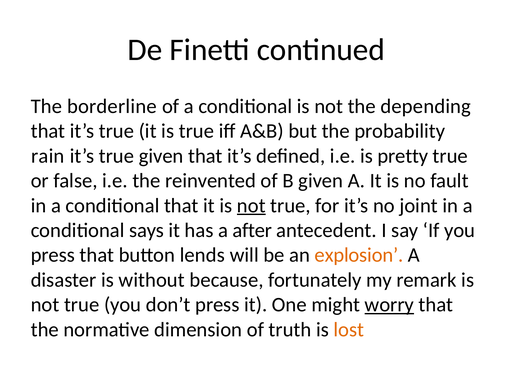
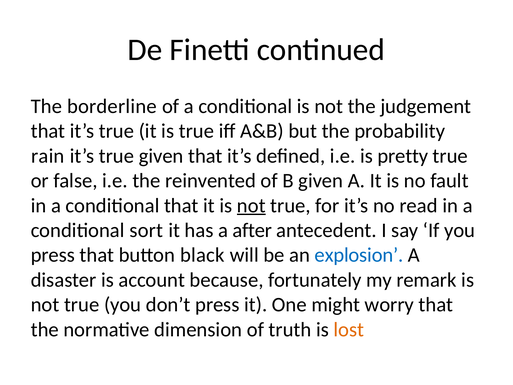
depending: depending -> judgement
joint: joint -> read
says: says -> sort
lends: lends -> black
explosion colour: orange -> blue
without: without -> account
worry underline: present -> none
